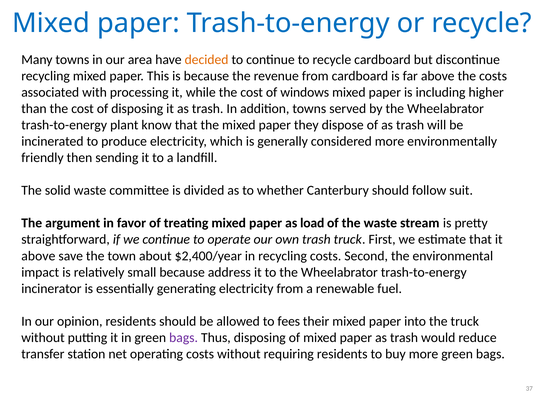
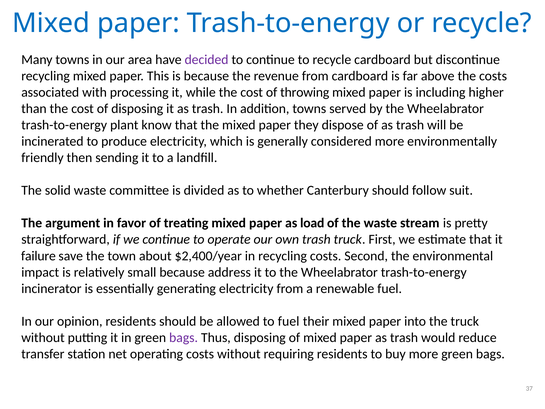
decided colour: orange -> purple
windows: windows -> throwing
above at (38, 256): above -> failure
to fees: fees -> fuel
